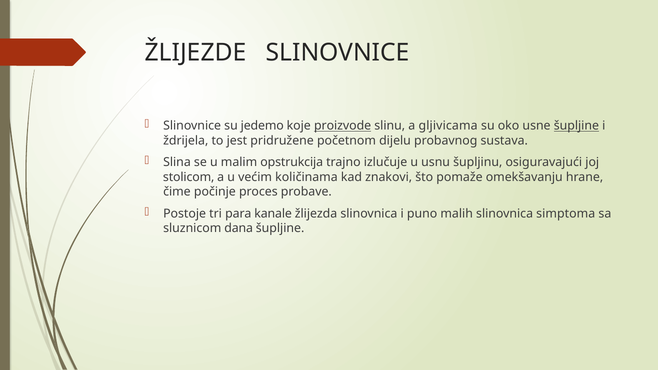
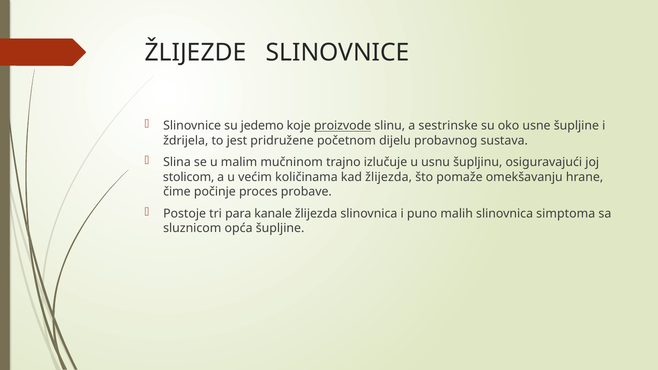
gljivicama: gljivicama -> sestrinske
šupljine at (576, 126) underline: present -> none
opstrukcija: opstrukcija -> mučninom
kad znakovi: znakovi -> žlijezda
dana: dana -> opća
